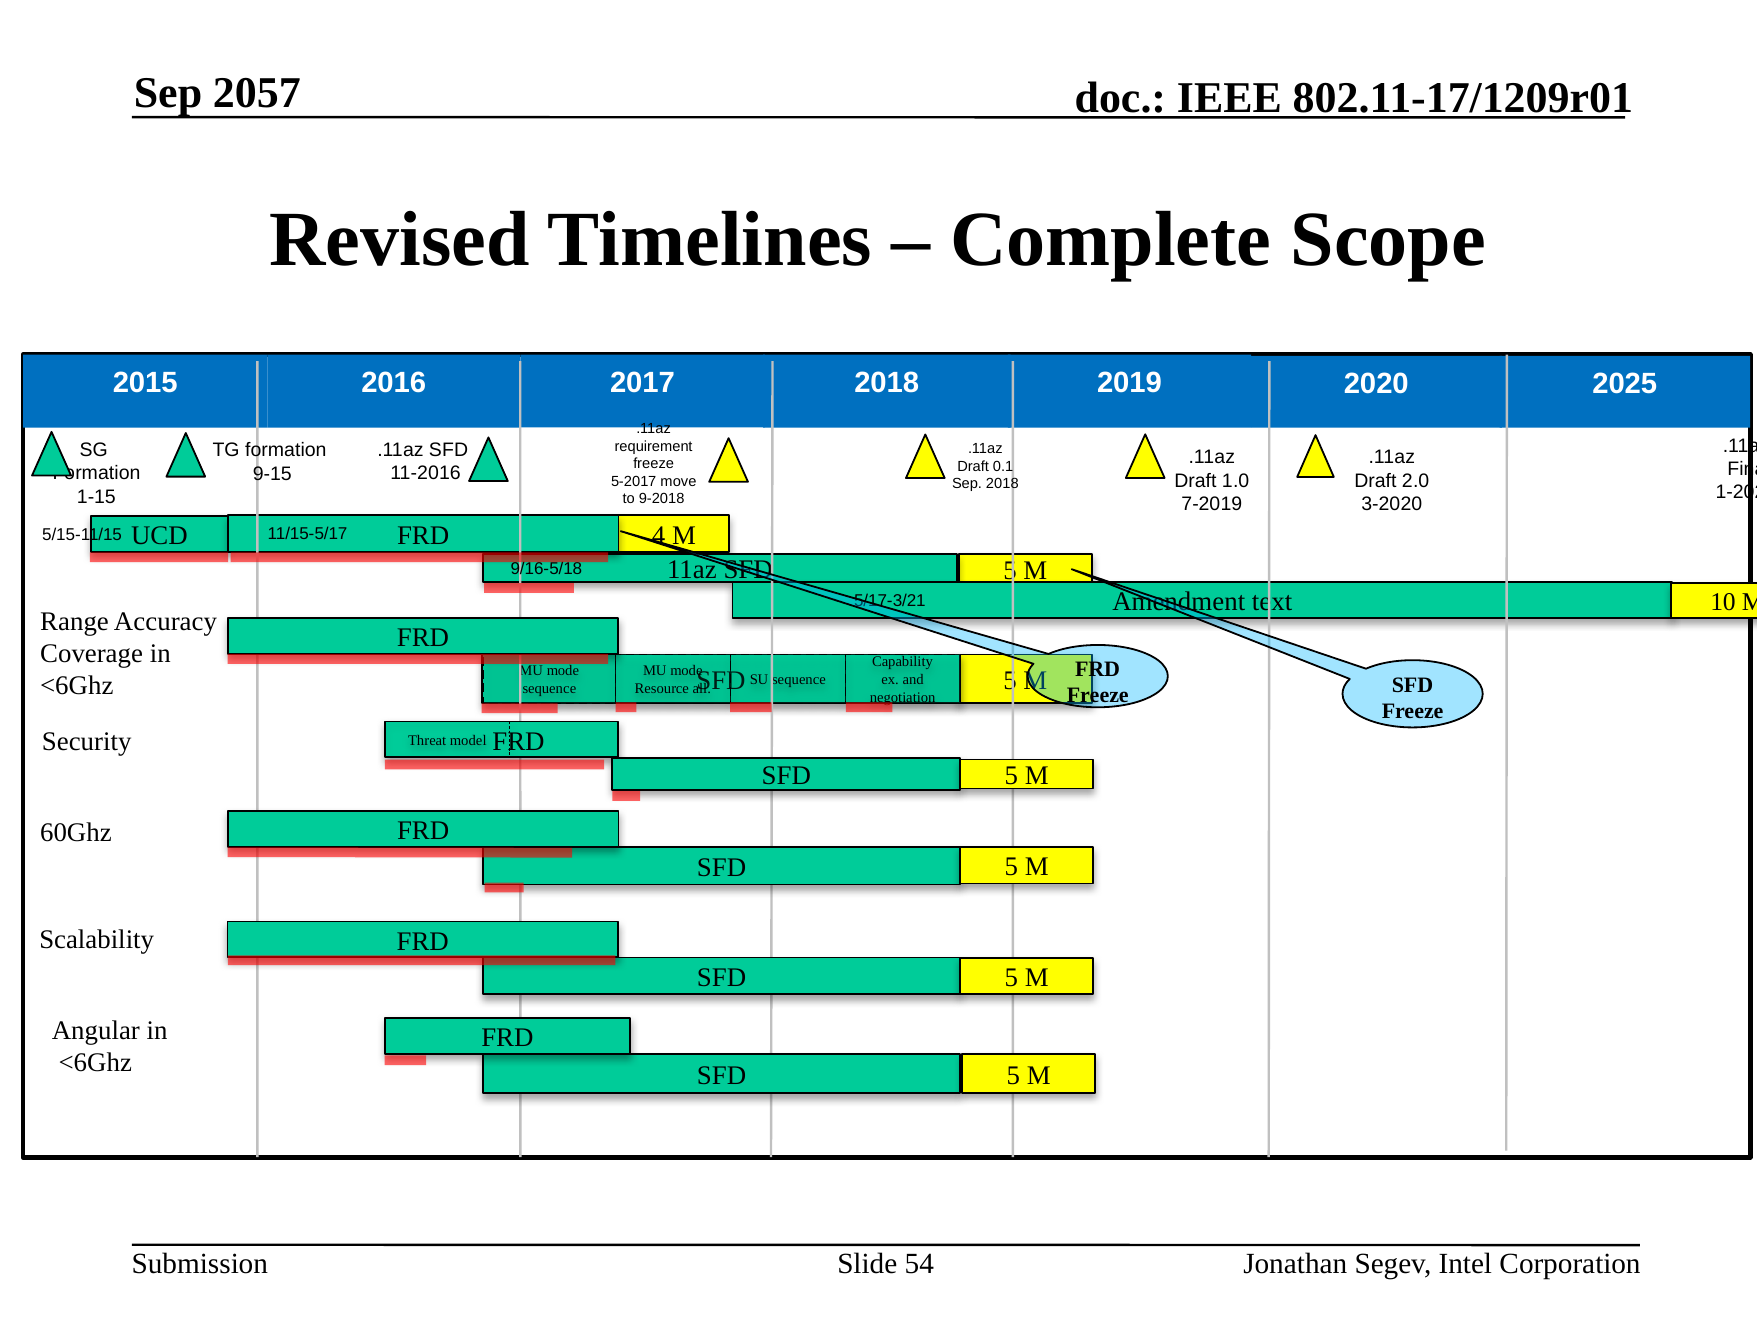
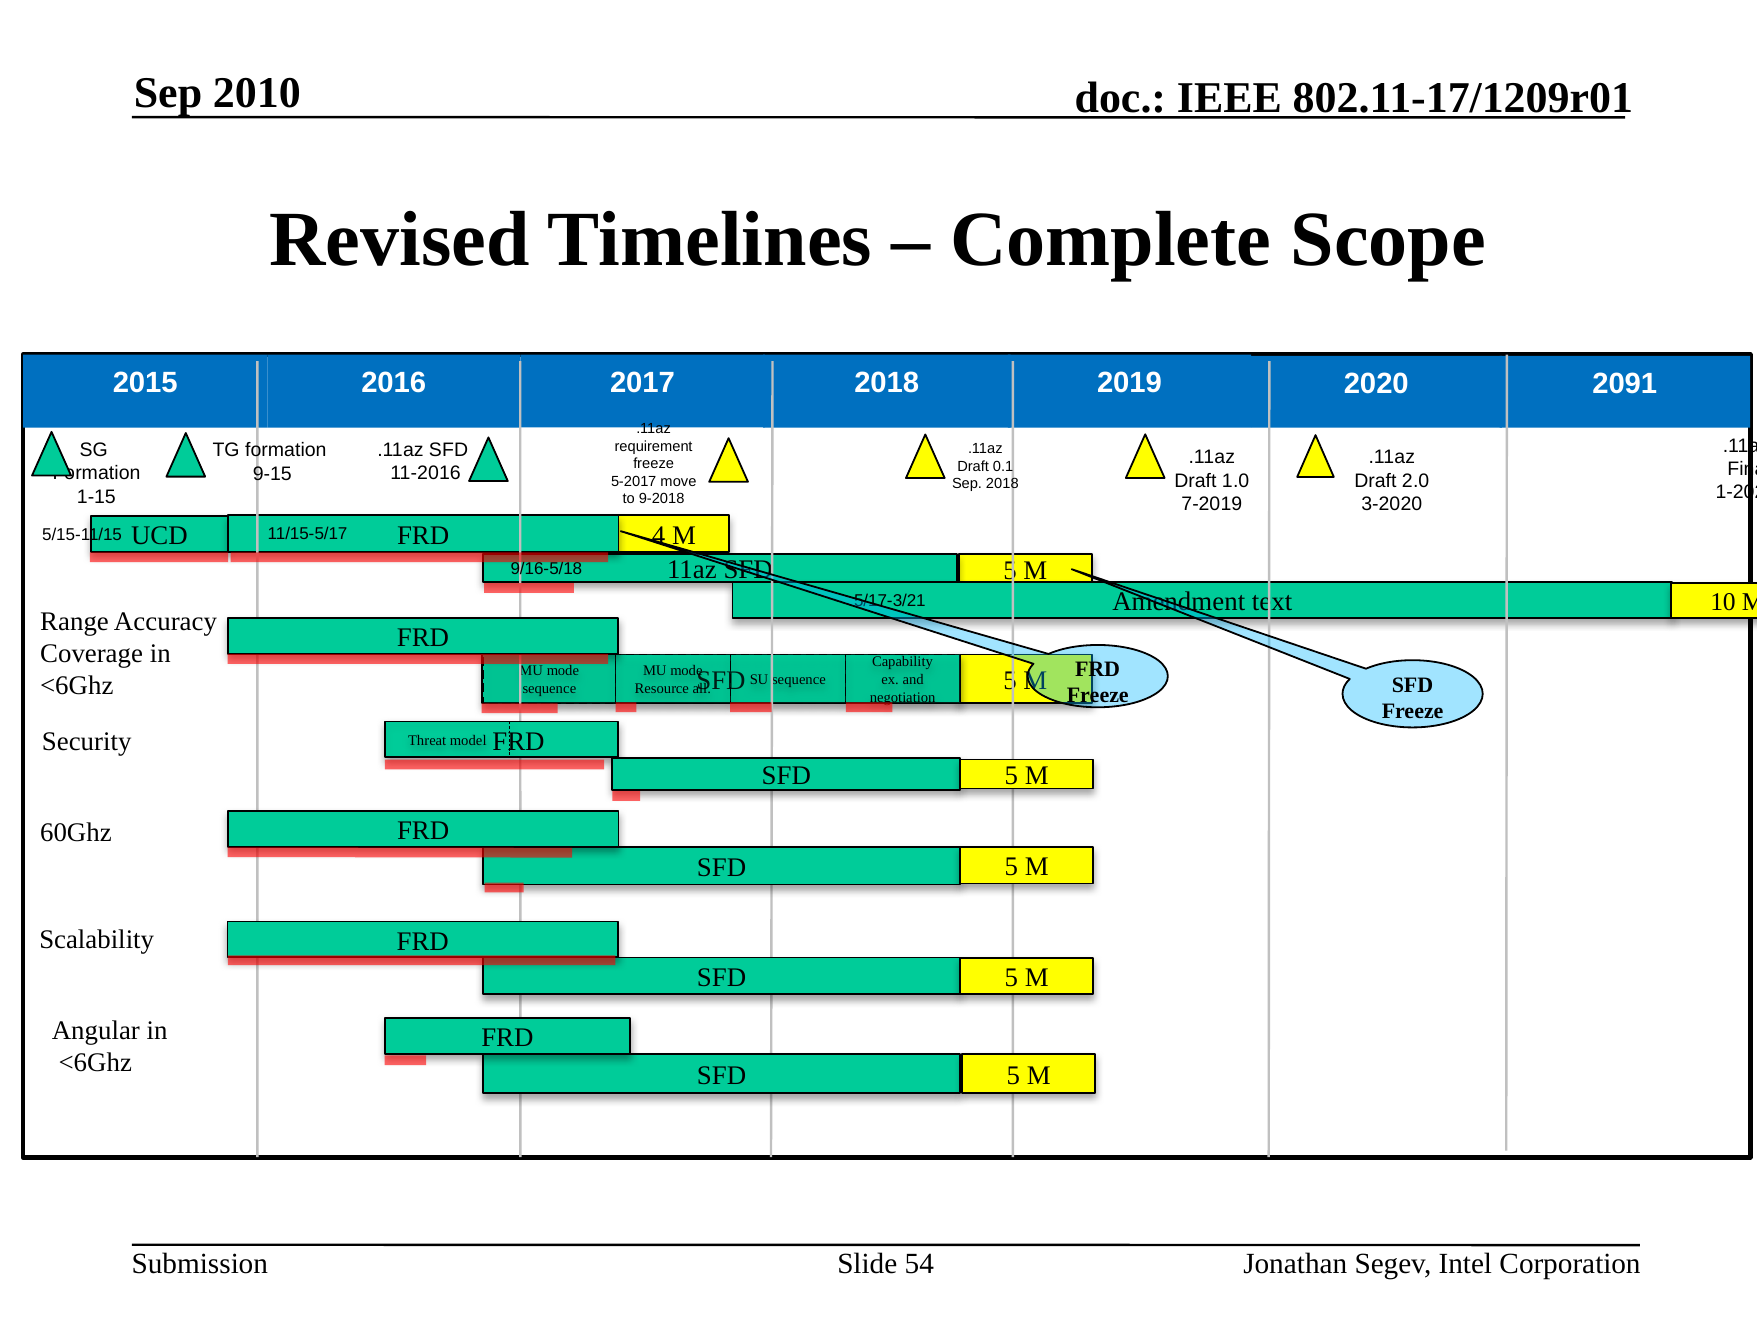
2057: 2057 -> 2010
2025: 2025 -> 2091
